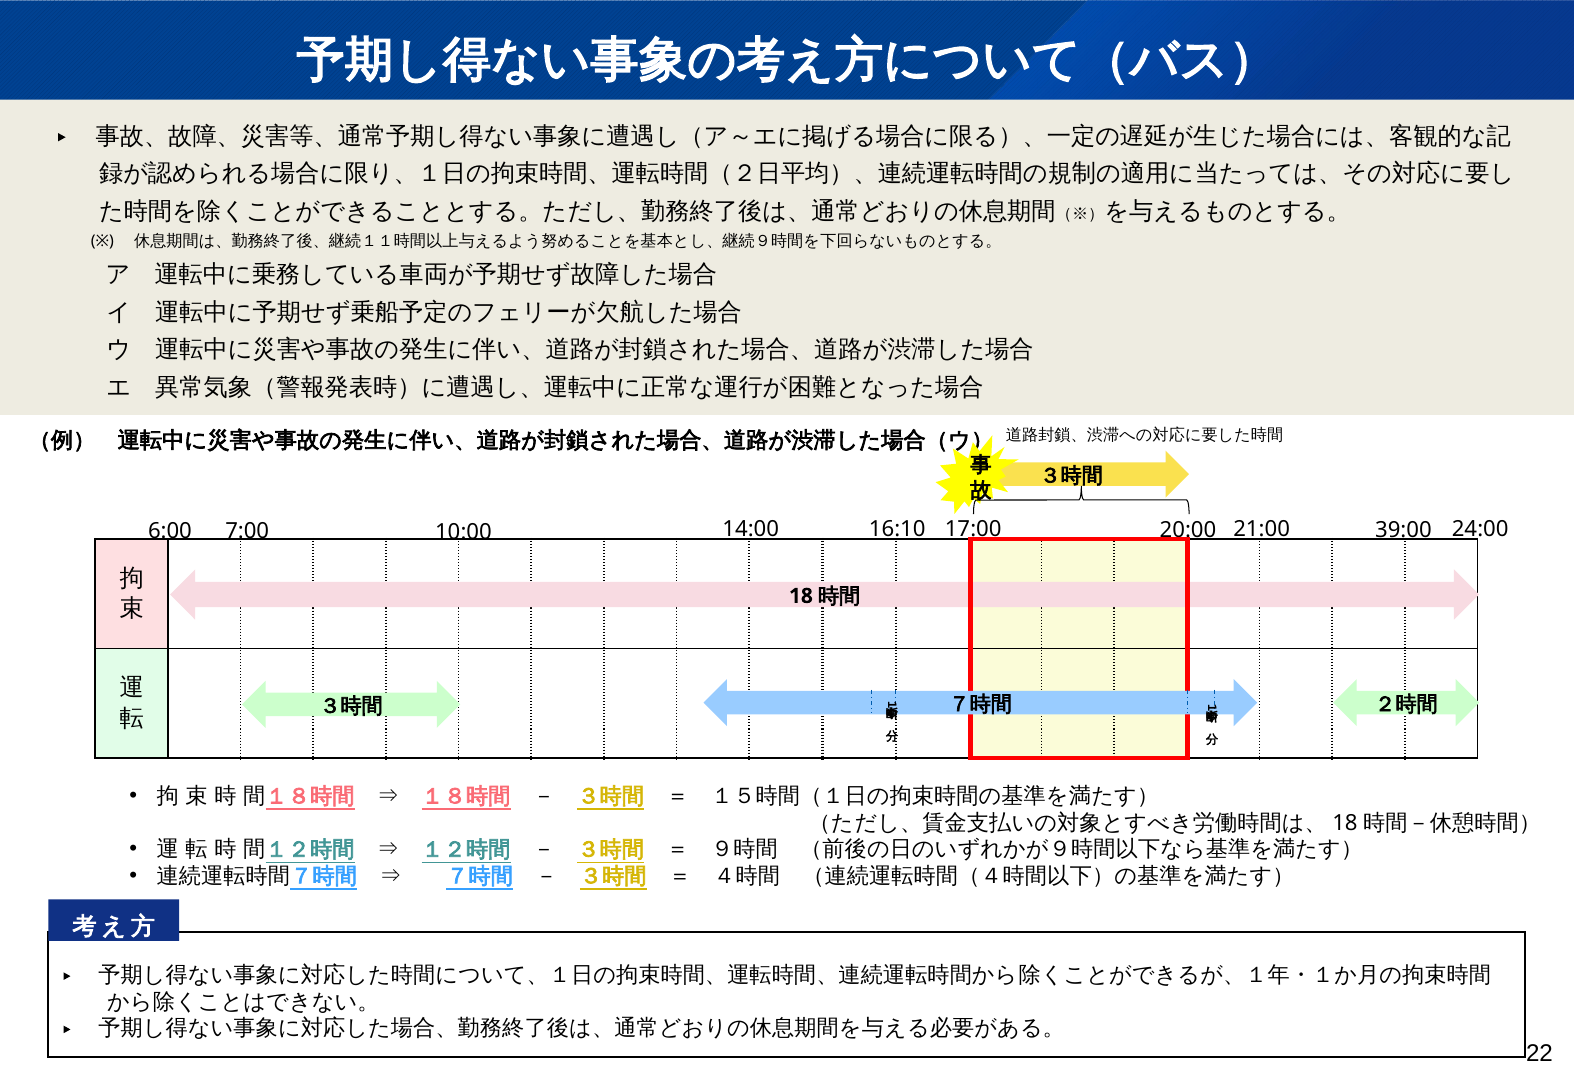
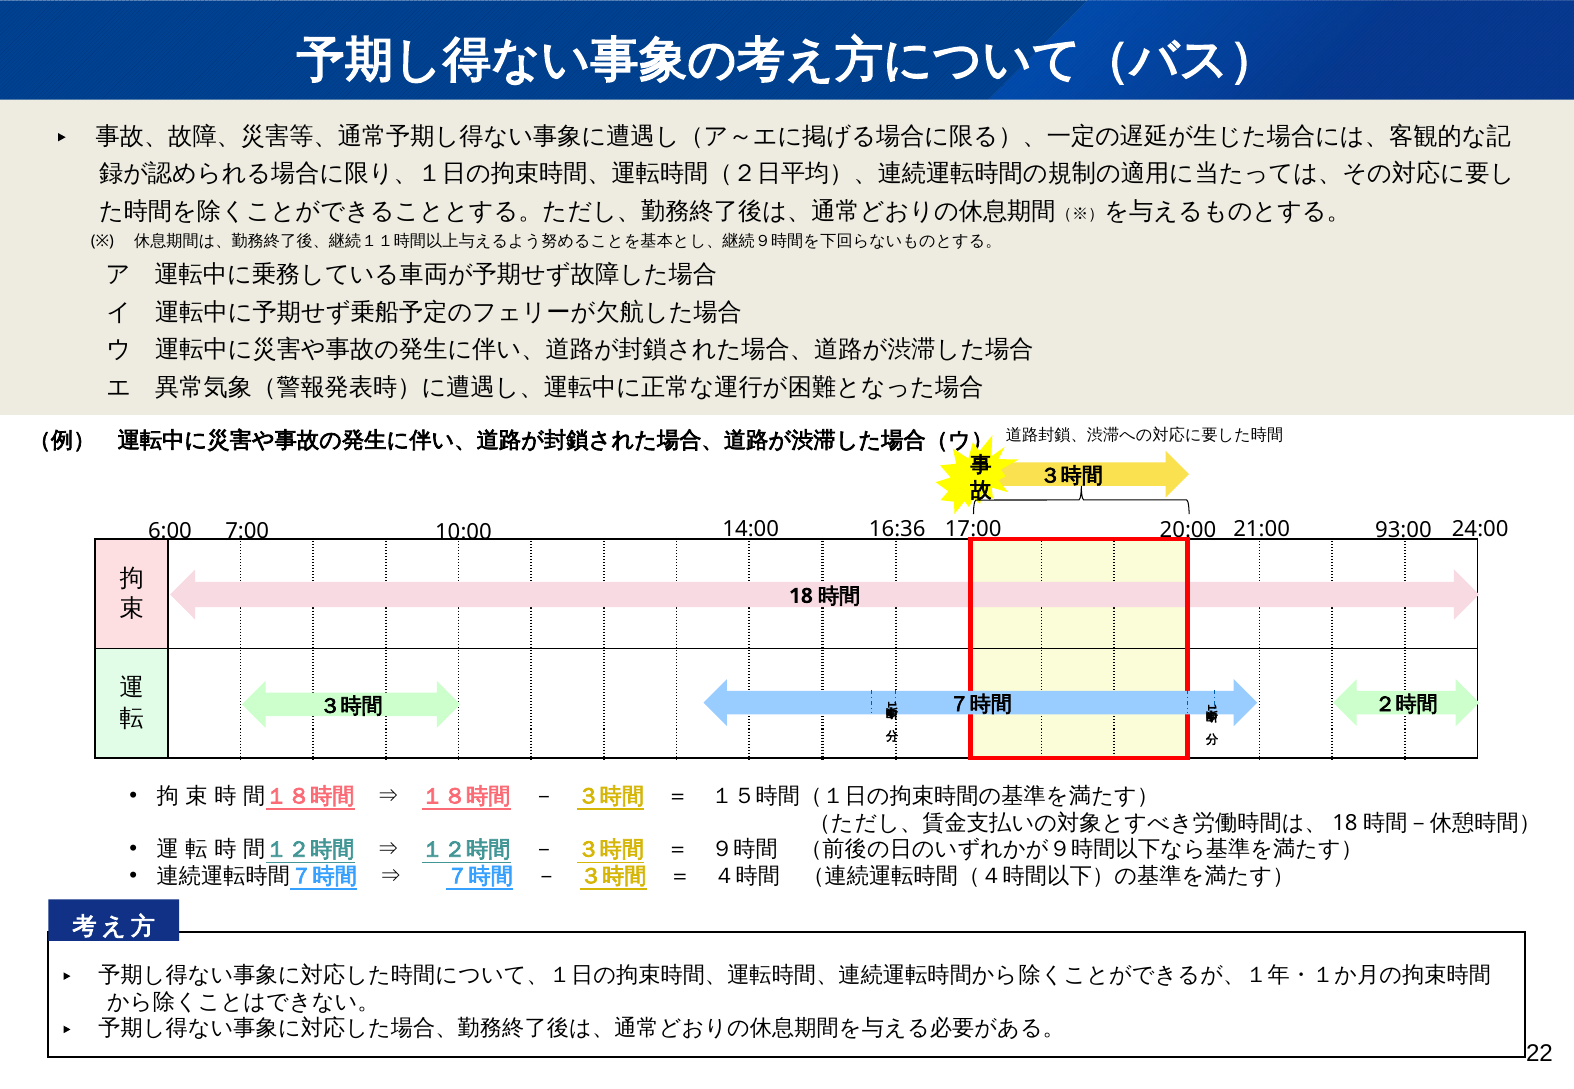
39:00: 39:00 -> 93:00
16:10: 16:10 -> 16:36
